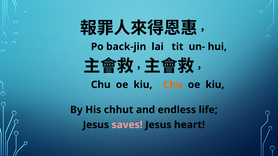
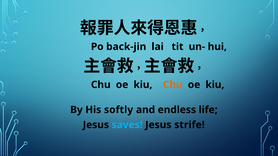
chhut: chhut -> softly
saves colour: pink -> light blue
heart: heart -> strife
